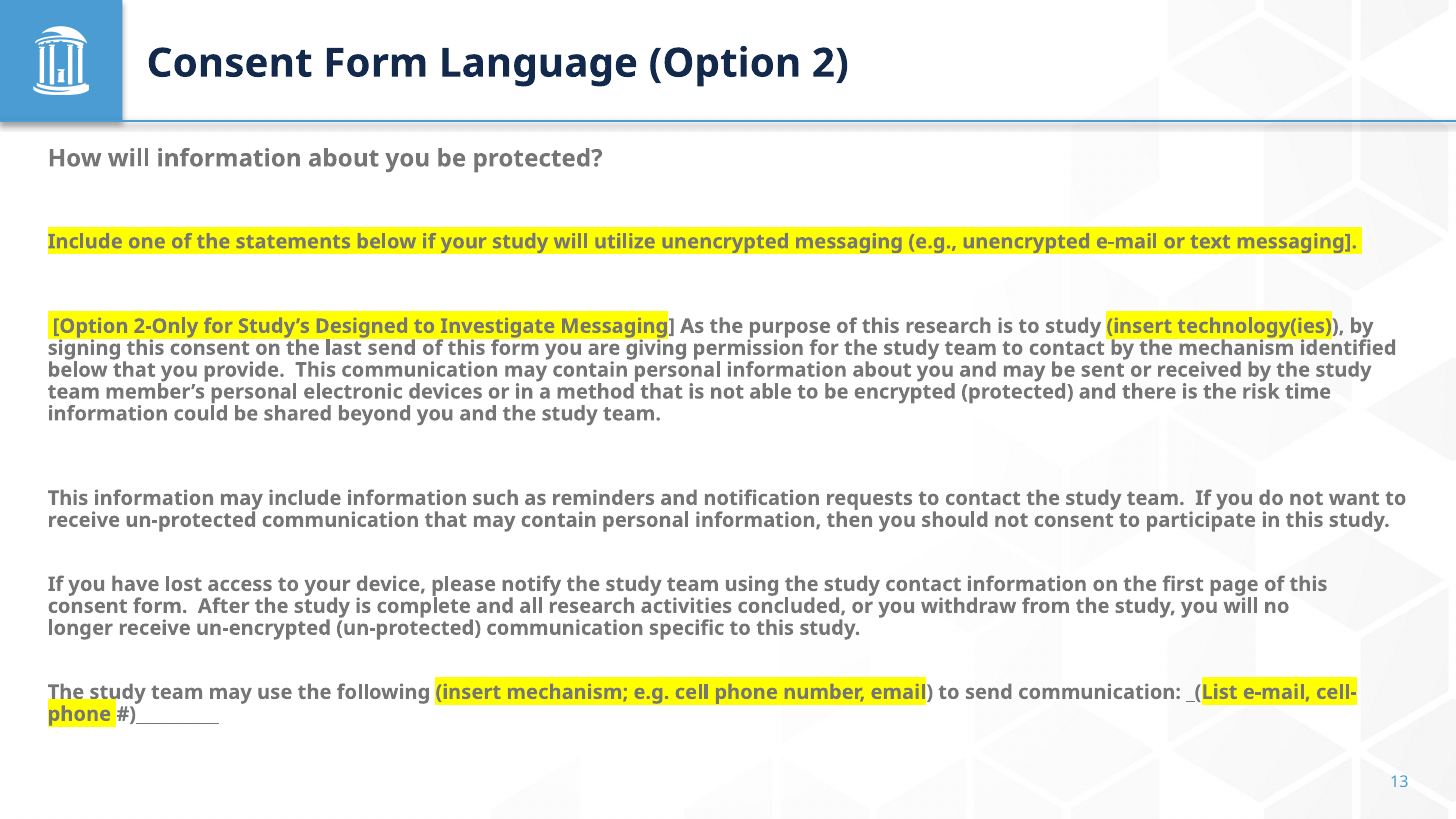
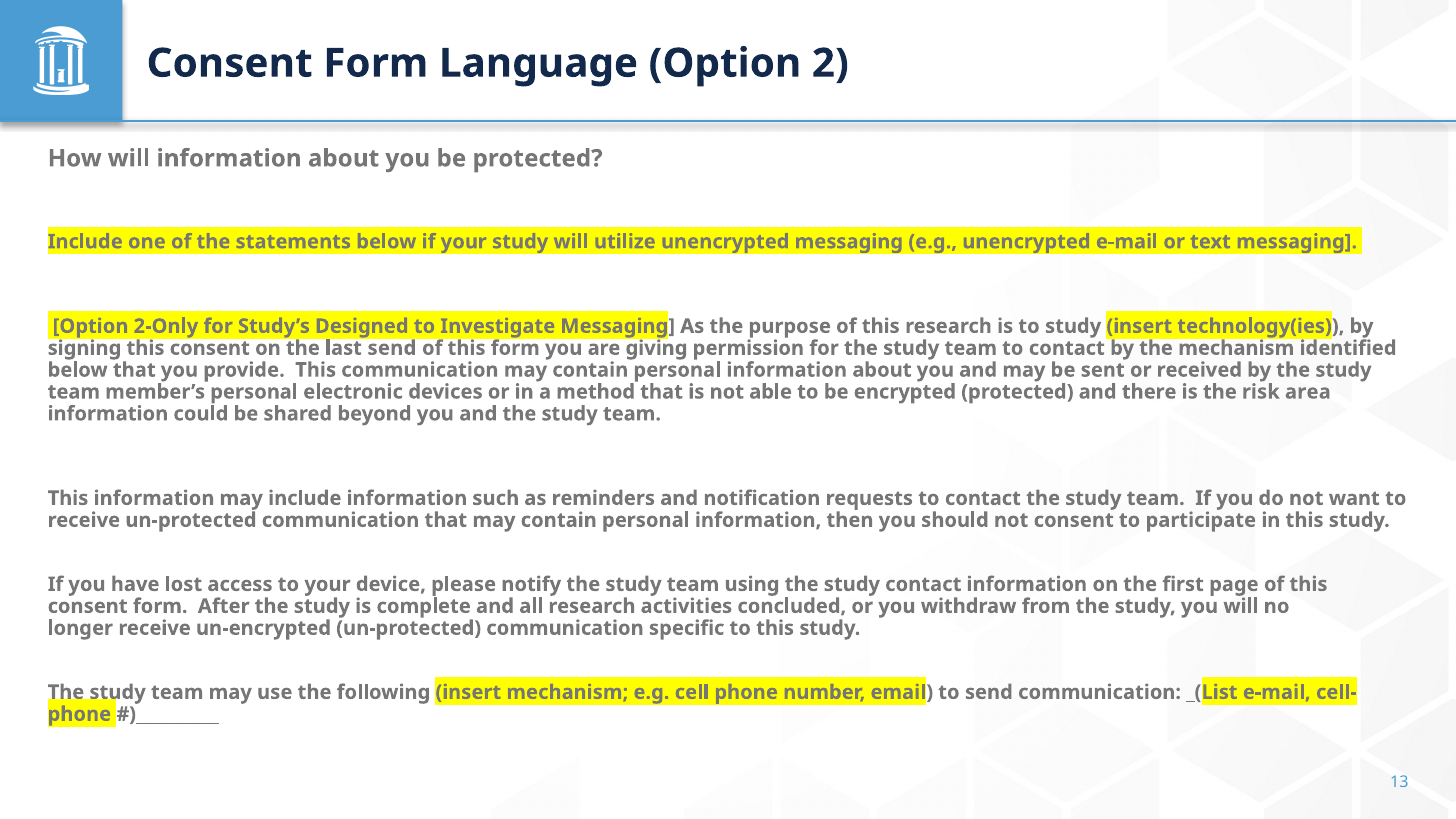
time: time -> area
